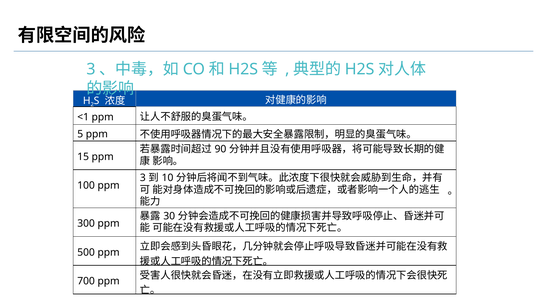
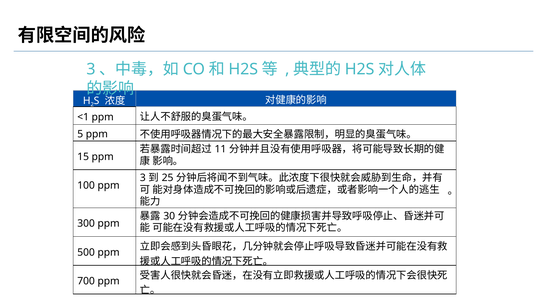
90: 90 -> 11
10: 10 -> 25
